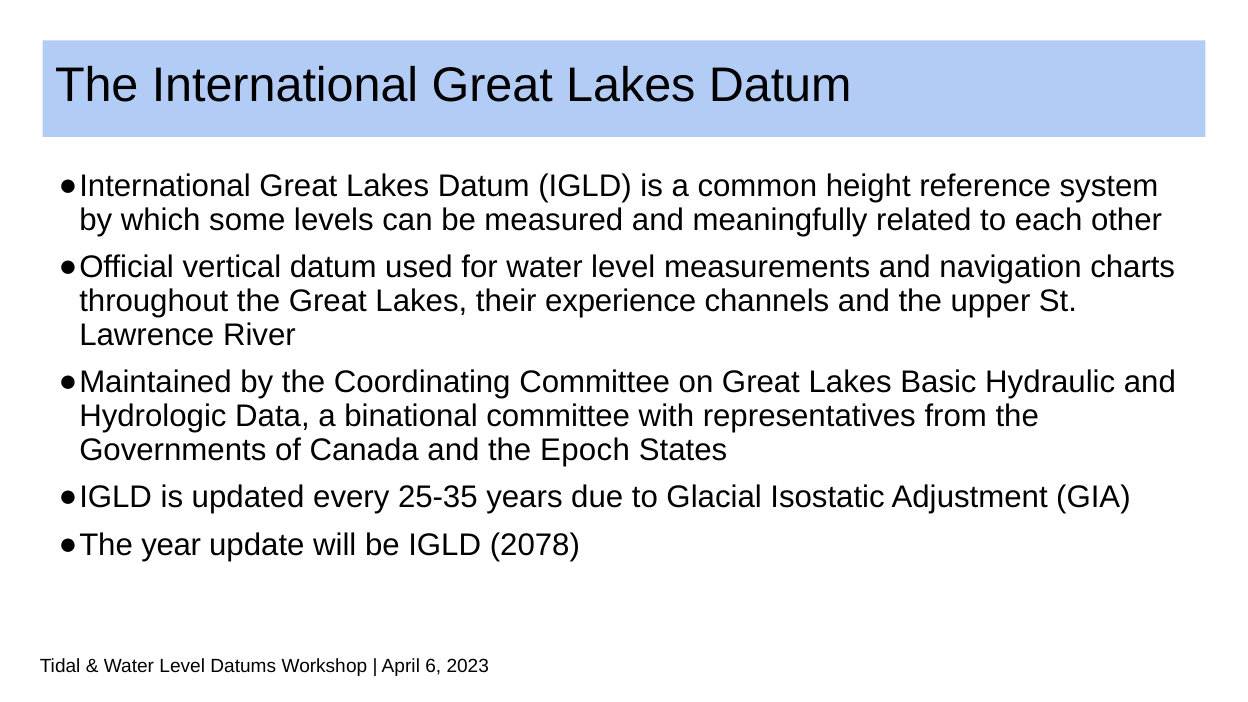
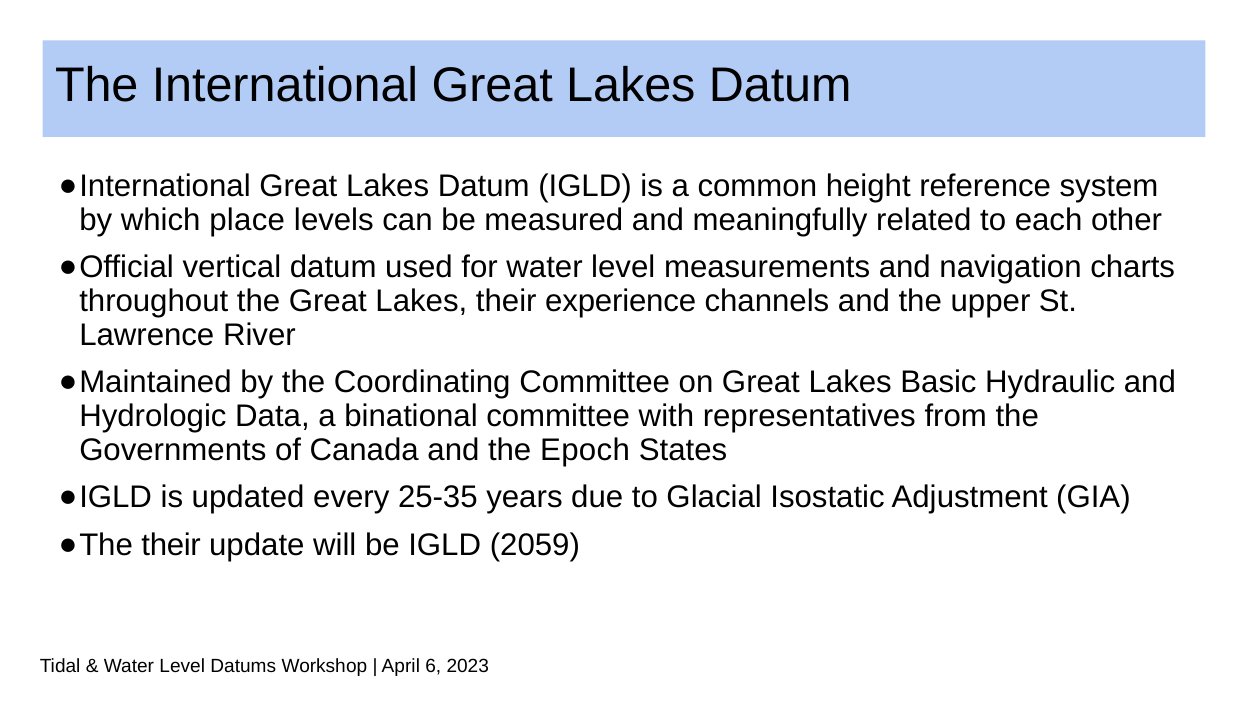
some: some -> place
year at (171, 545): year -> their
2078: 2078 -> 2059
